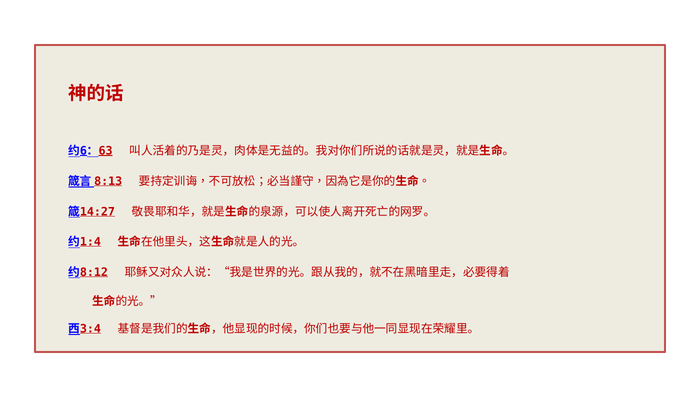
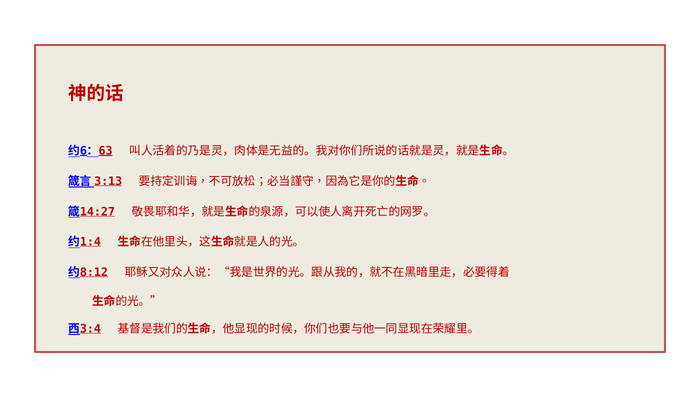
8:13: 8:13 -> 3:13
